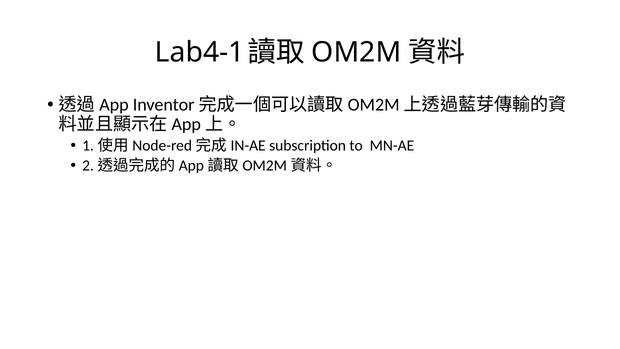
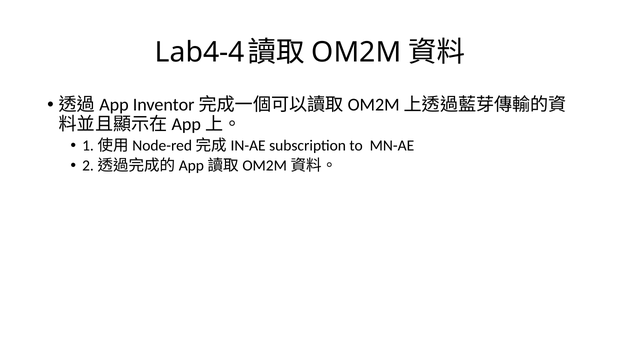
Lab4-1: Lab4-1 -> Lab4-4
